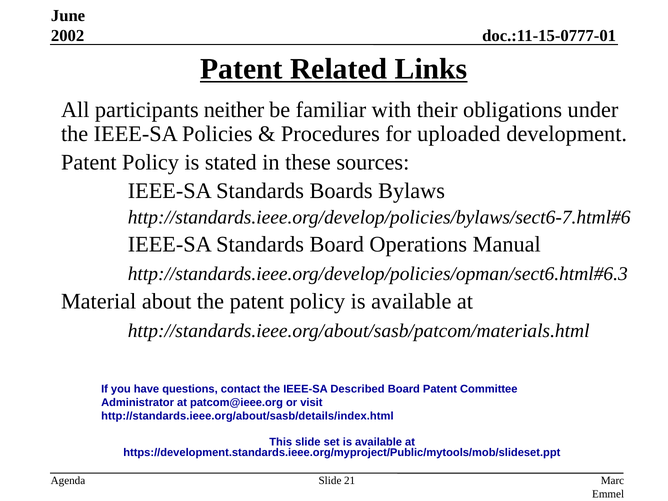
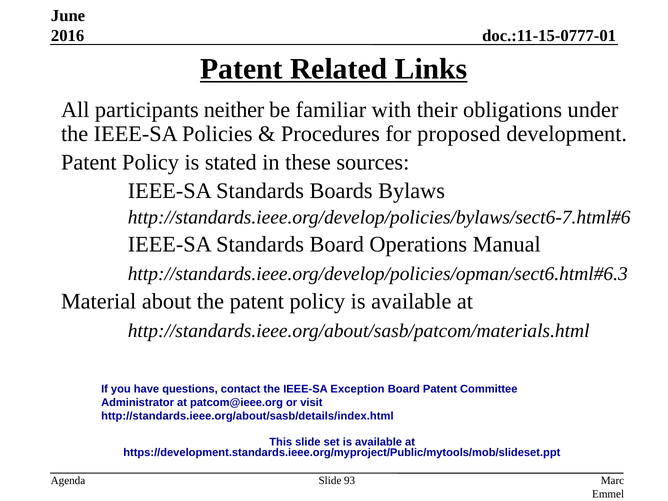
2002: 2002 -> 2016
uploaded: uploaded -> proposed
Described: Described -> Exception
21: 21 -> 93
